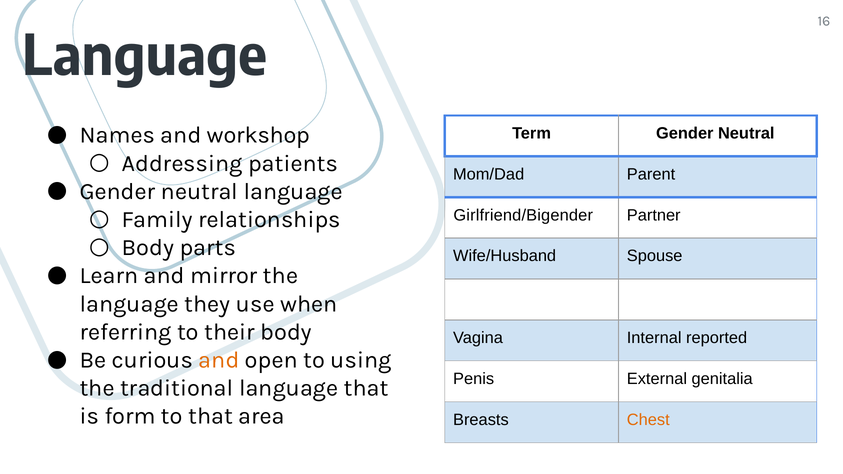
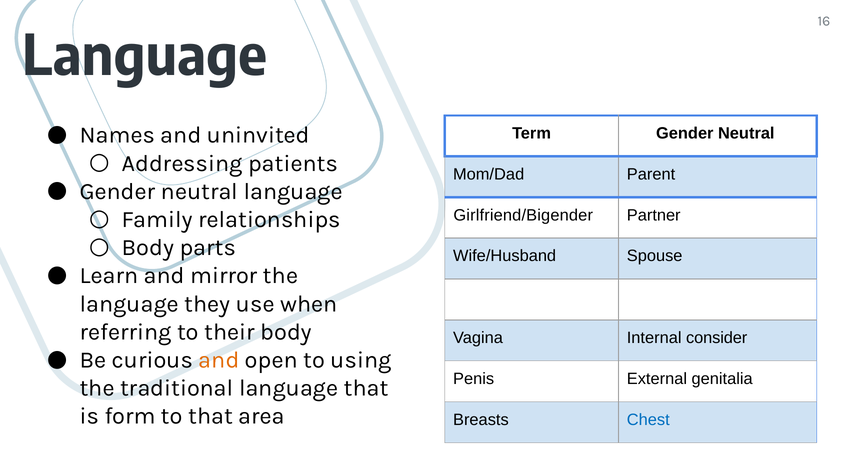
workshop: workshop -> uninvited
reported: reported -> consider
Chest colour: orange -> blue
